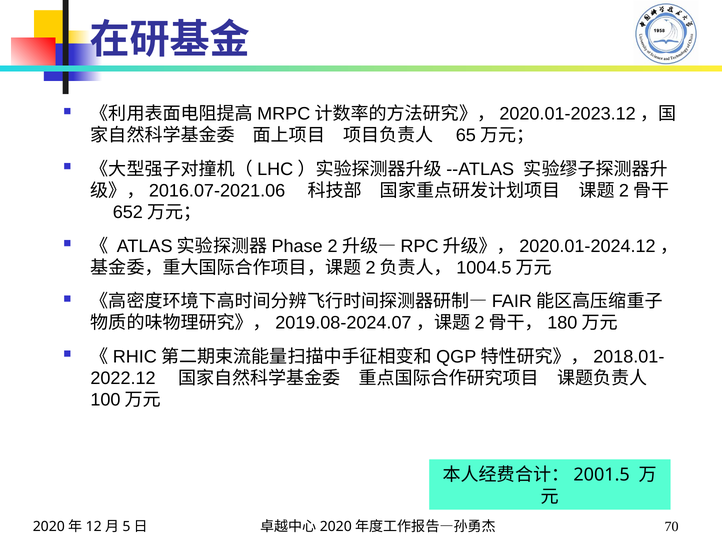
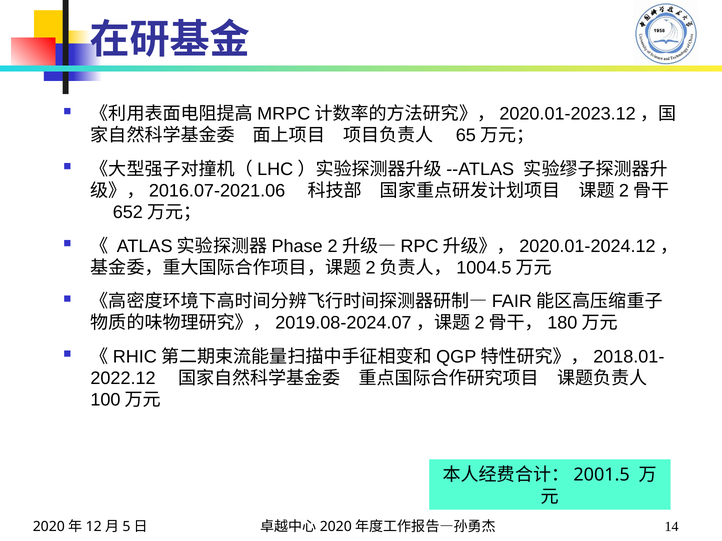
70: 70 -> 14
